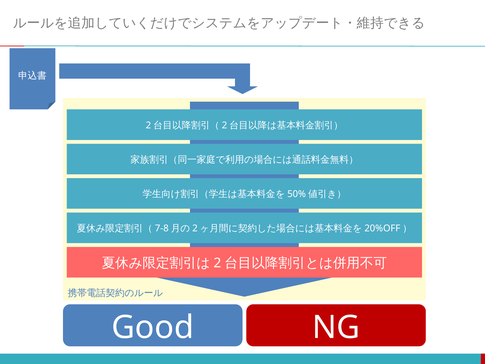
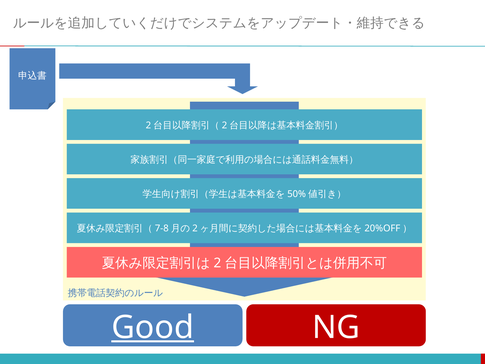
Good underline: none -> present
